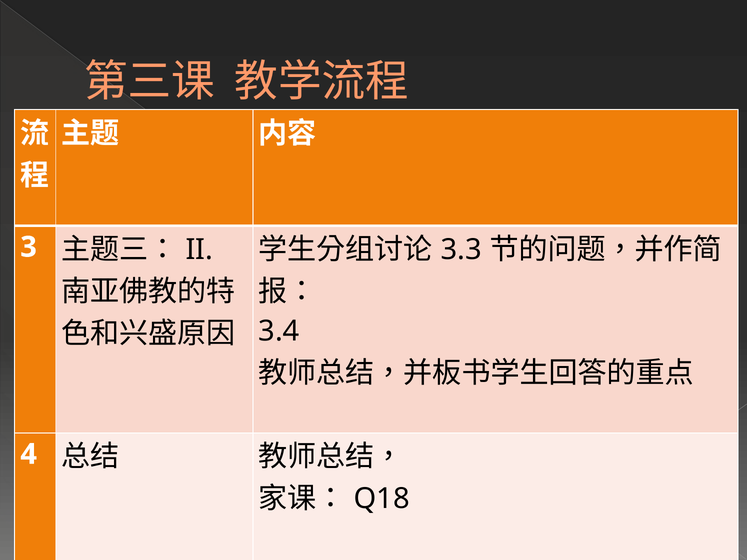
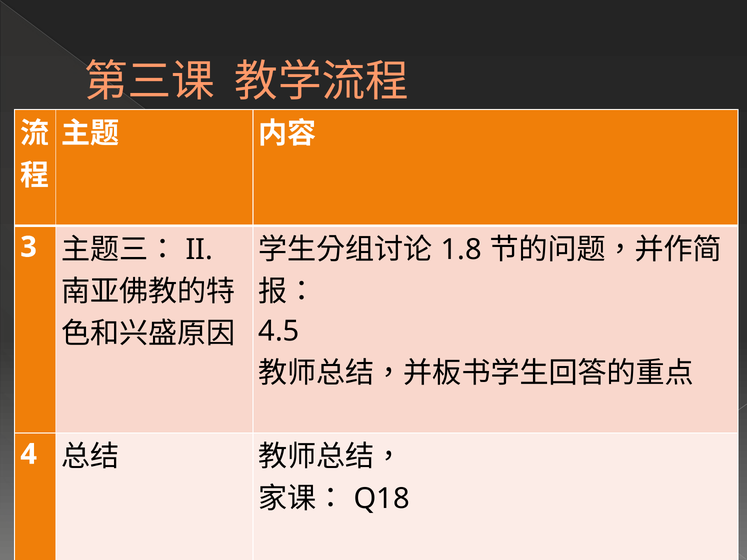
3.3: 3.3 -> 1.8
3.4: 3.4 -> 4.5
